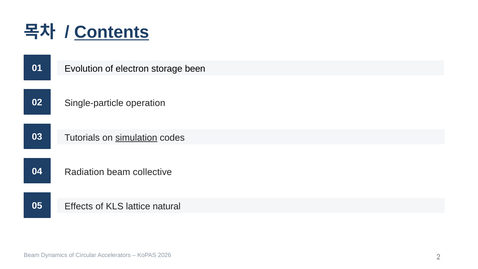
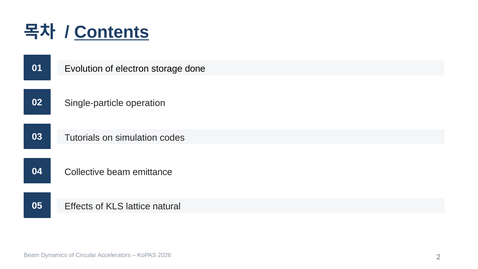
been: been -> done
simulation underline: present -> none
Radiation: Radiation -> Collective
collective: collective -> emittance
